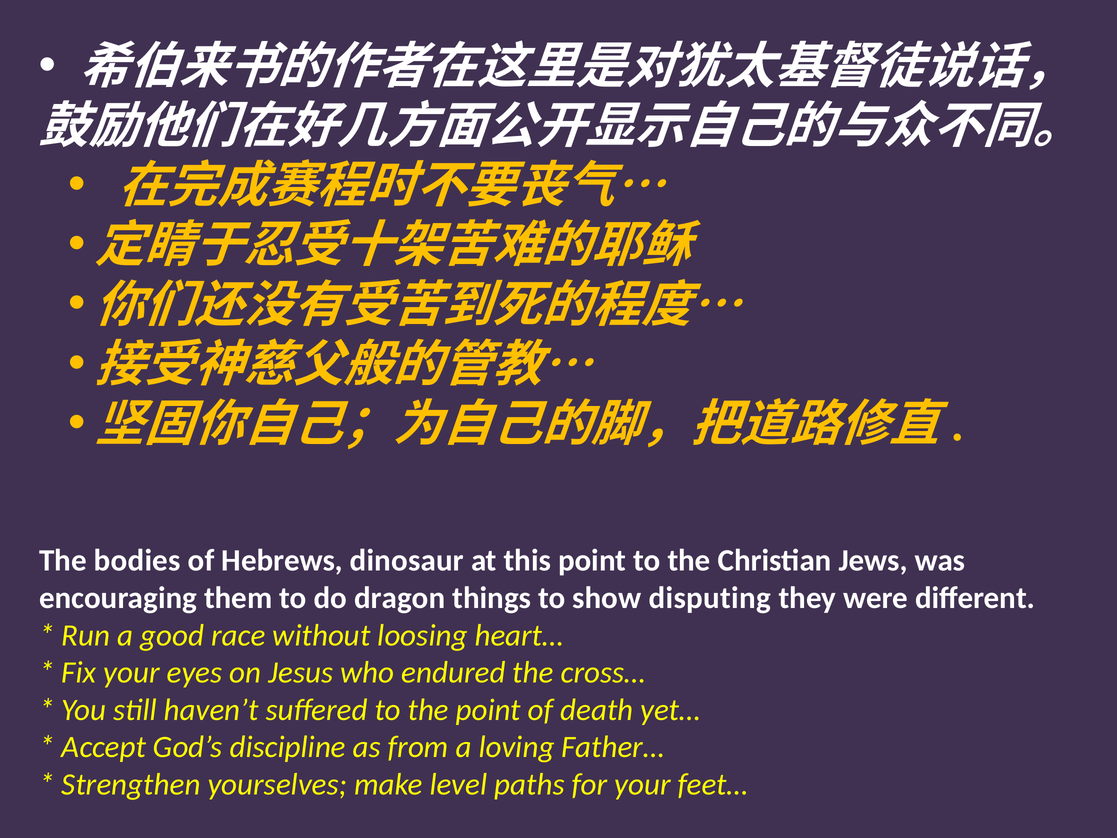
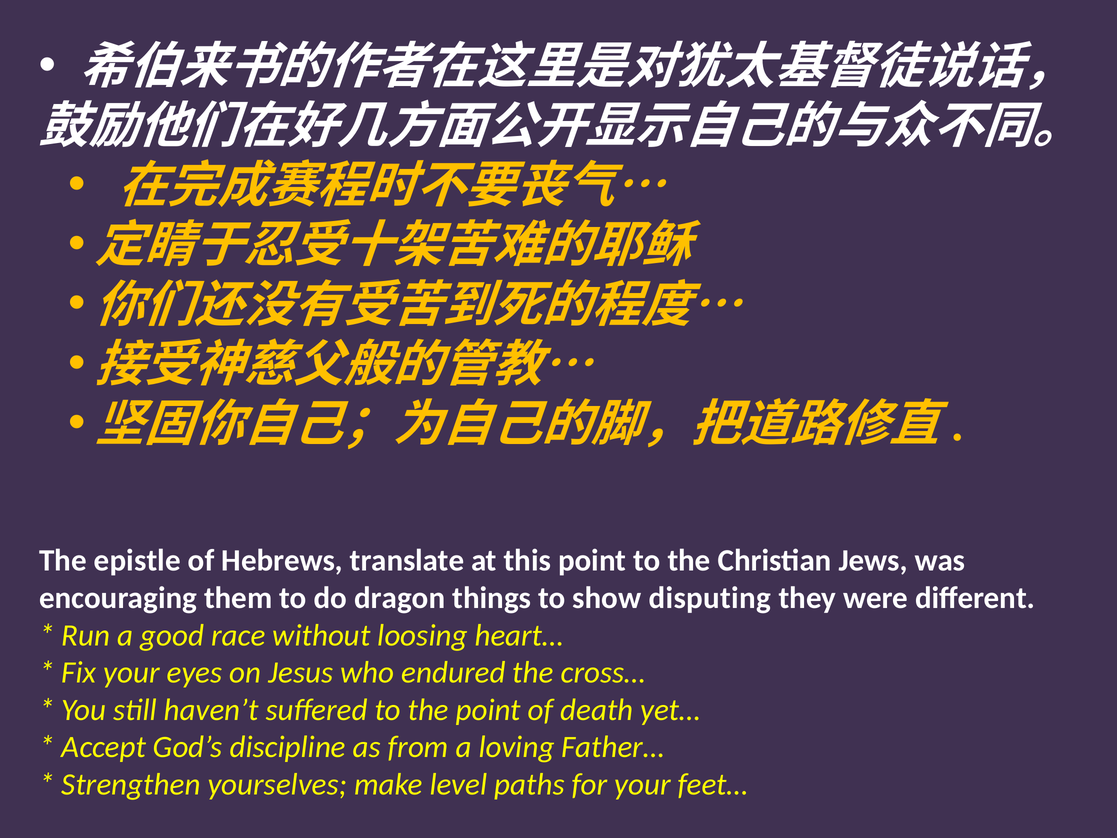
bodies: bodies -> epistle
dinosaur: dinosaur -> translate
